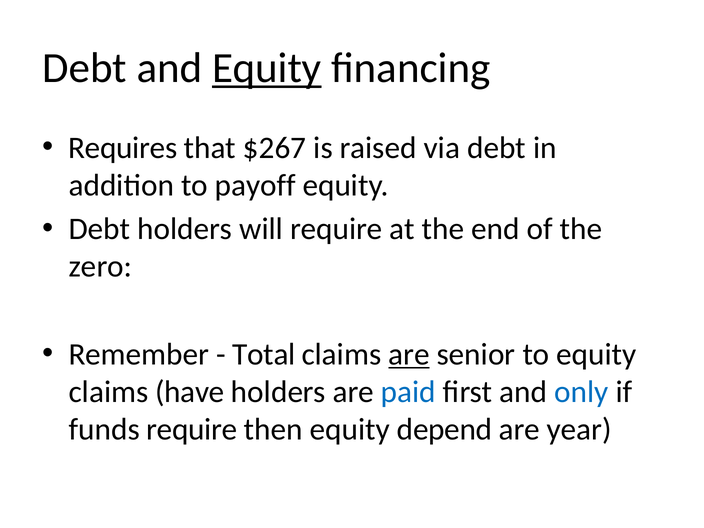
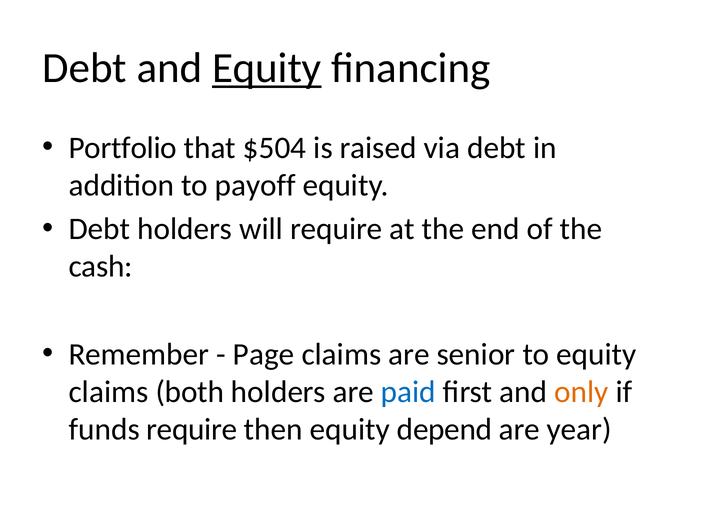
Requires: Requires -> Portfolio
$267: $267 -> $504
zero: zero -> cash
Total: Total -> Page
are at (409, 354) underline: present -> none
have: have -> both
only colour: blue -> orange
